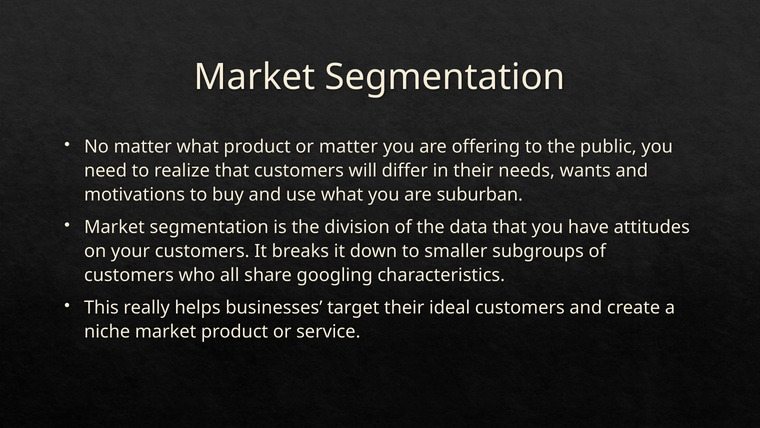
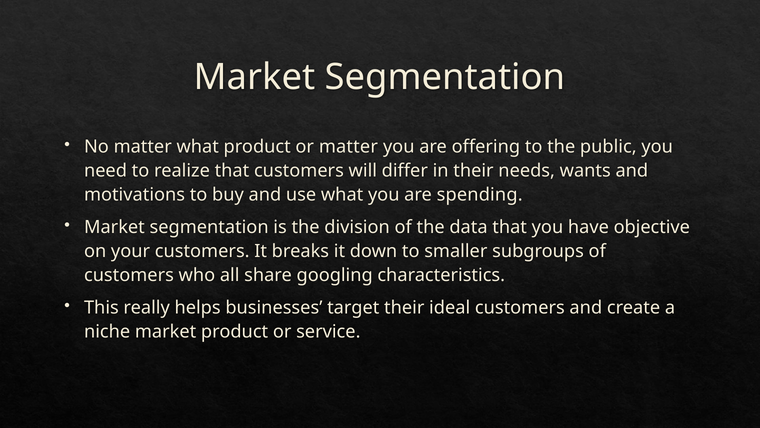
suburban: suburban -> spending
attitudes: attitudes -> objective
